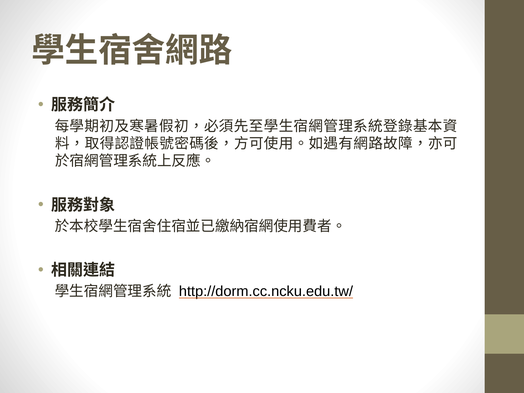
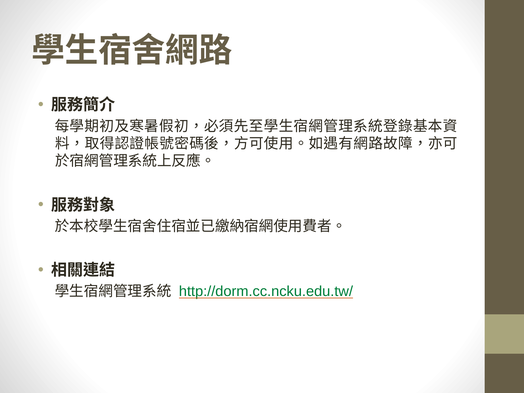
http://dorm.cc.ncku.edu.tw/ colour: black -> green
